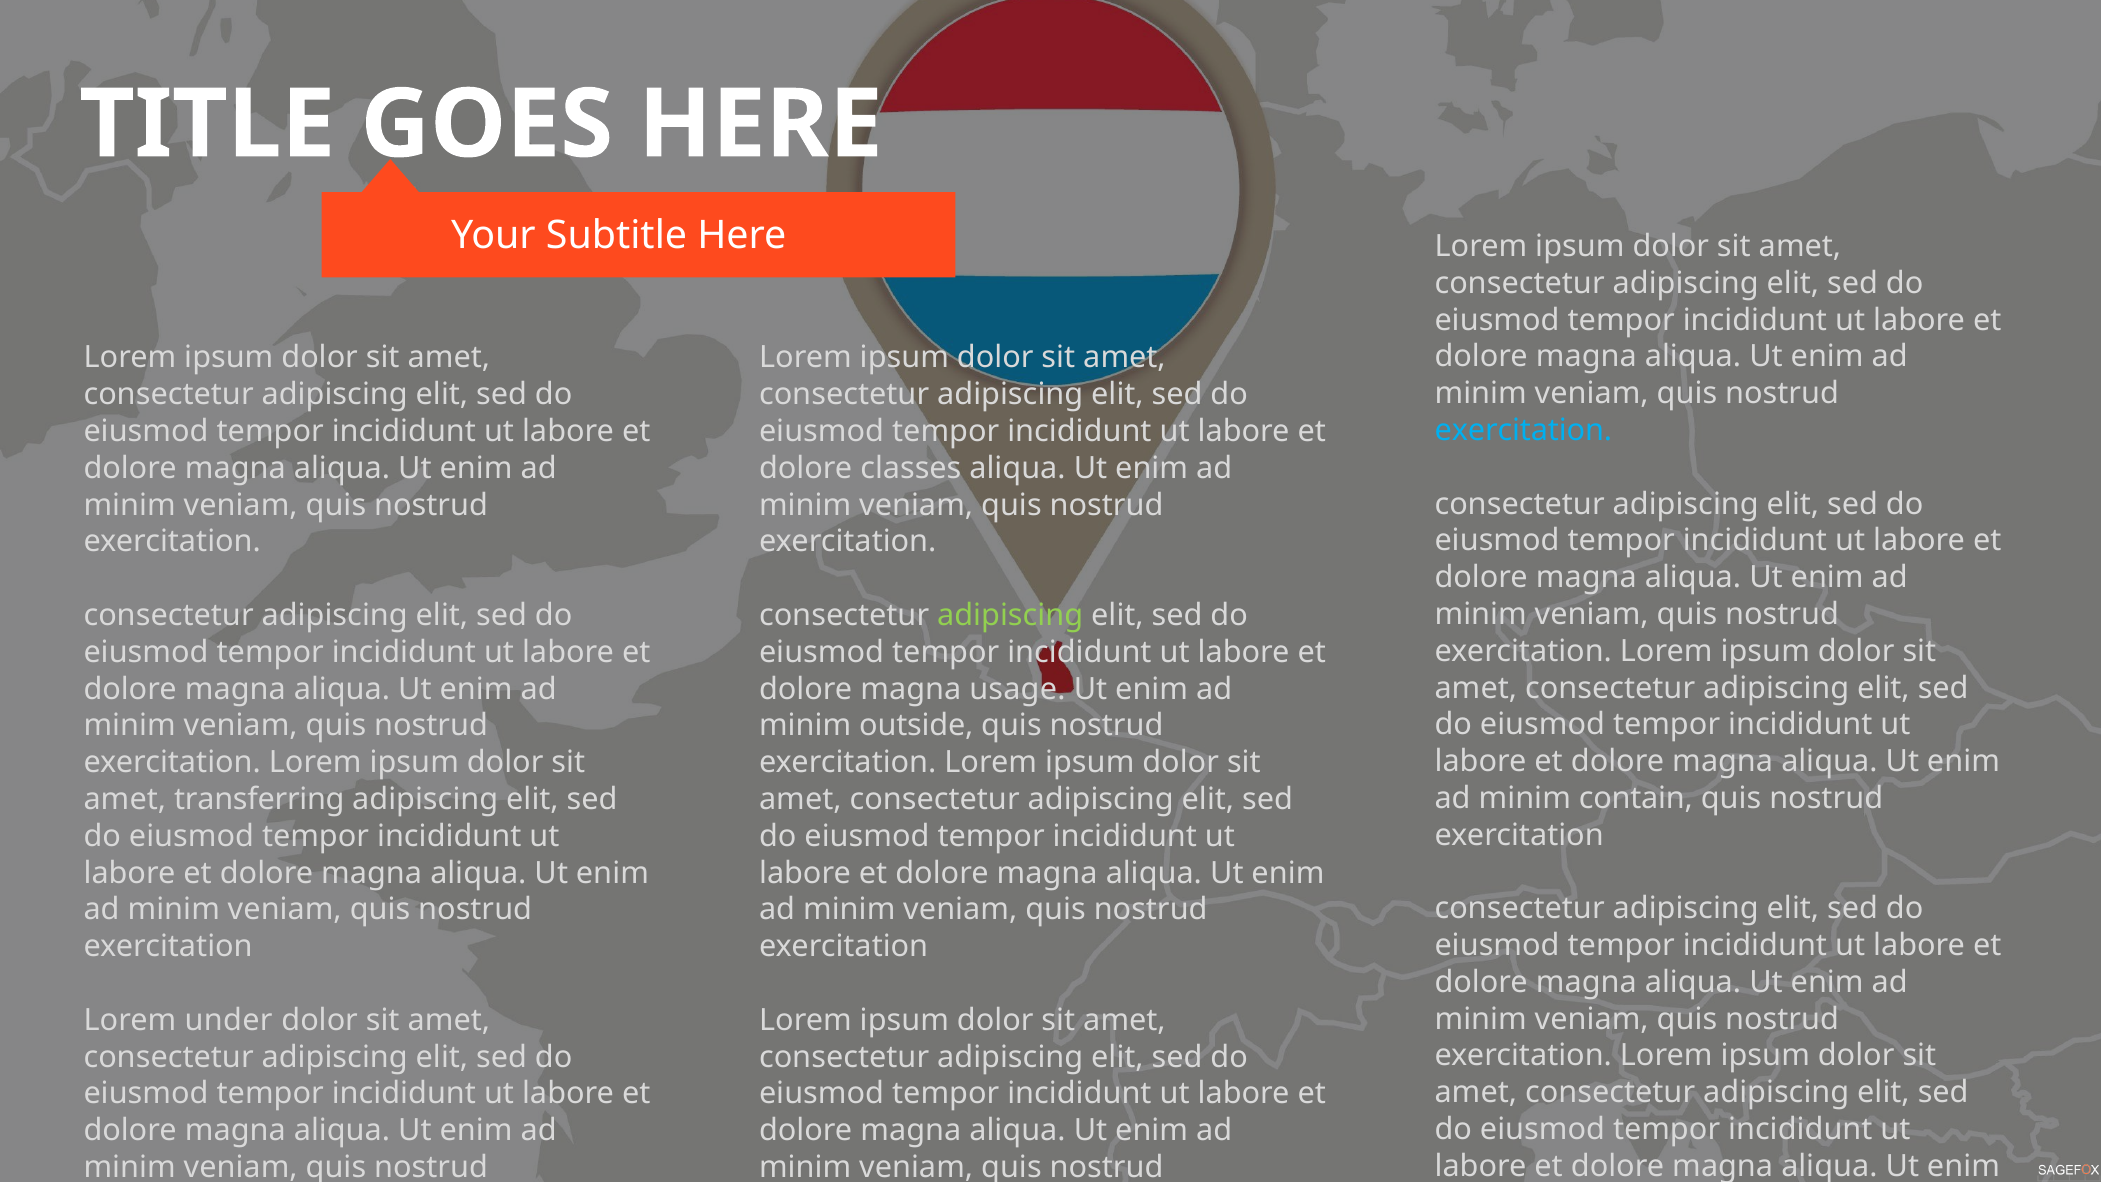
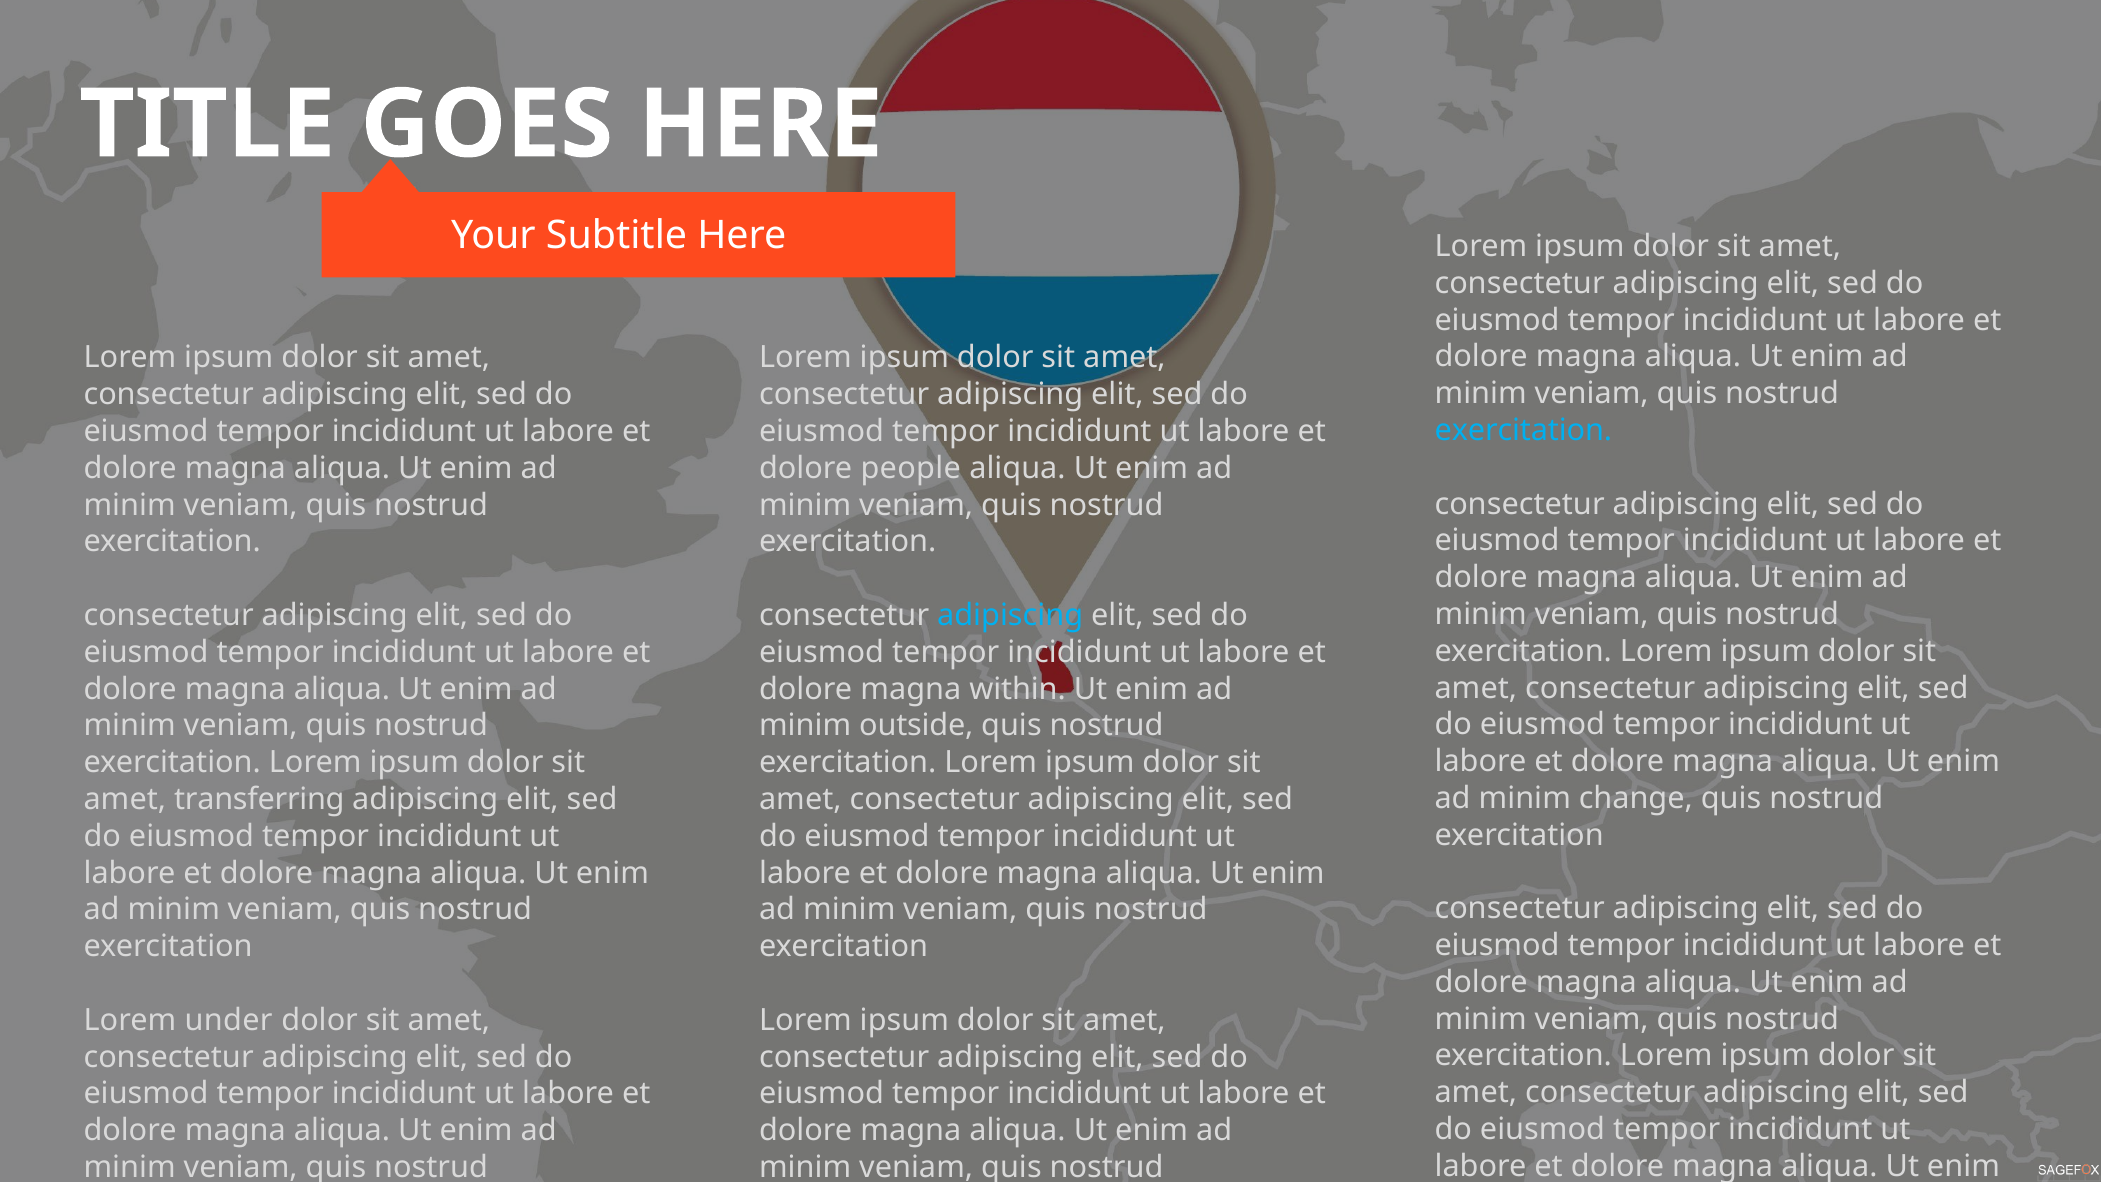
classes: classes -> people
adipiscing at (1010, 615) colour: light green -> light blue
usage: usage -> within
contain: contain -> change
